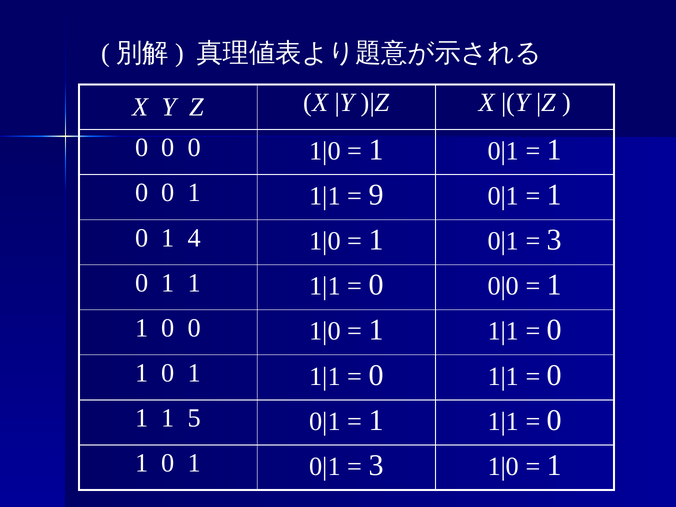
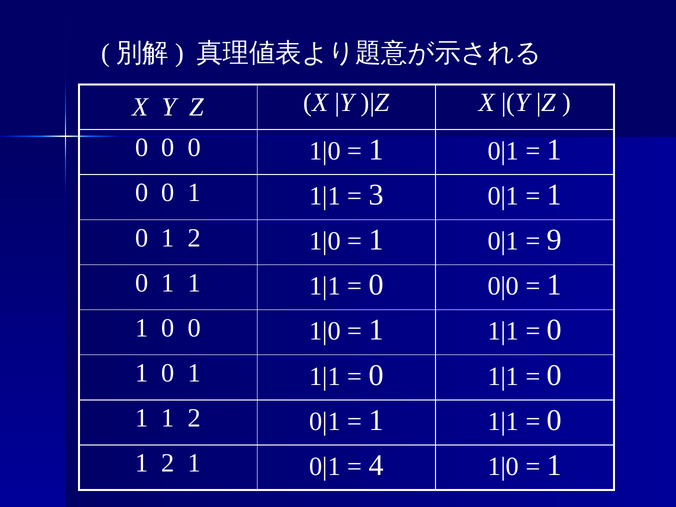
9: 9 -> 3
4 at (194, 238): 4 -> 2
3 at (554, 240): 3 -> 9
1 1 5: 5 -> 2
0 at (168, 463): 0 -> 2
3 at (376, 465): 3 -> 4
